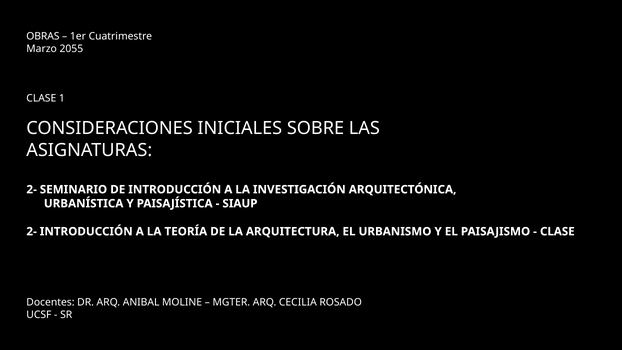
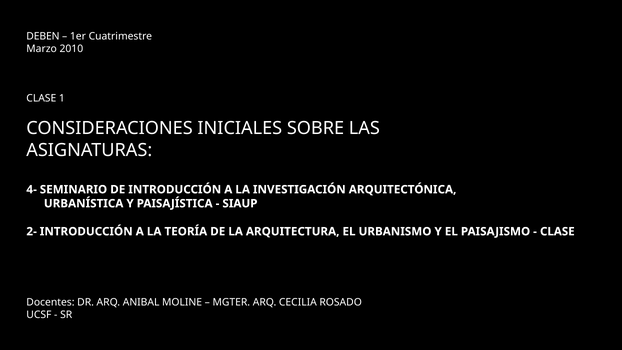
OBRAS: OBRAS -> DEBEN
2055: 2055 -> 2010
2- at (32, 189): 2- -> 4-
